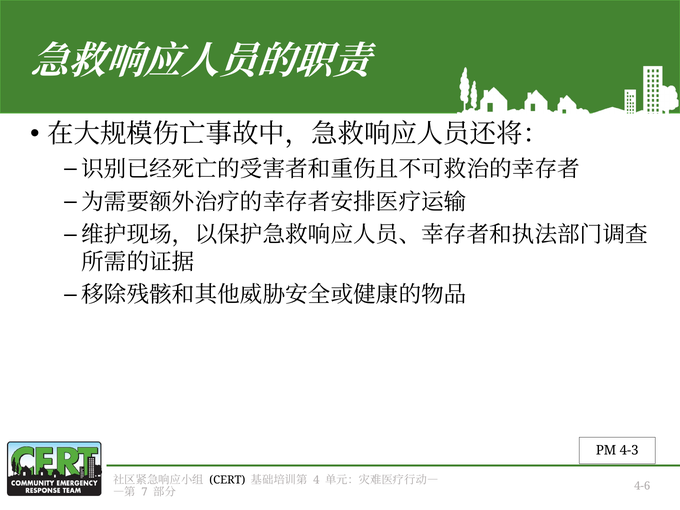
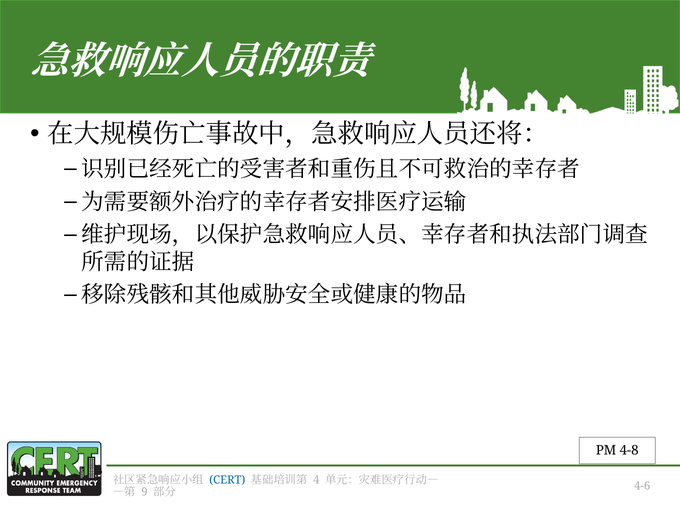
4-3: 4-3 -> 4-8
CERT colour: black -> blue
7: 7 -> 9
